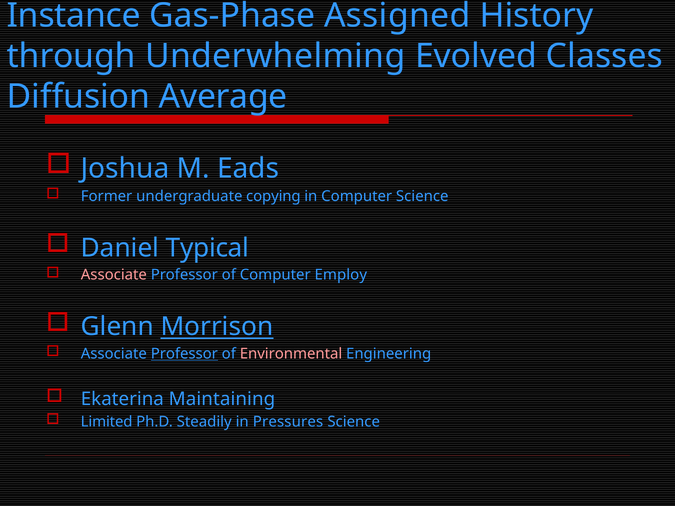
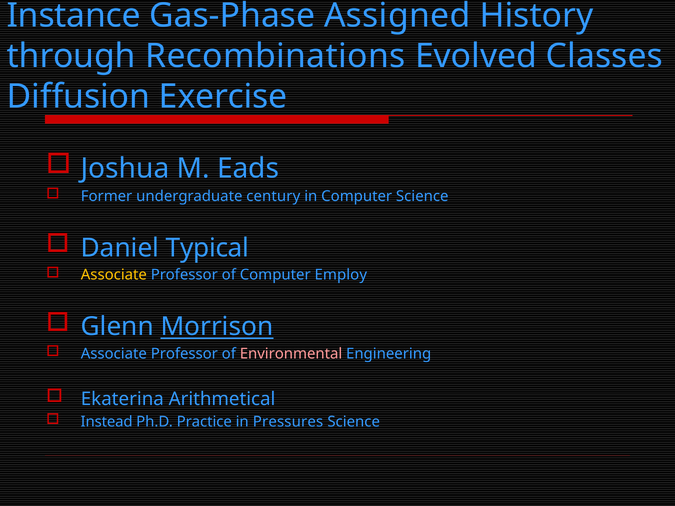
Underwhelming: Underwhelming -> Recombinations
Average: Average -> Exercise
copying: copying -> century
Associate at (114, 275) colour: pink -> yellow
Professor at (184, 354) underline: present -> none
Maintaining: Maintaining -> Arithmetical
Limited: Limited -> Instead
Steadily: Steadily -> Practice
